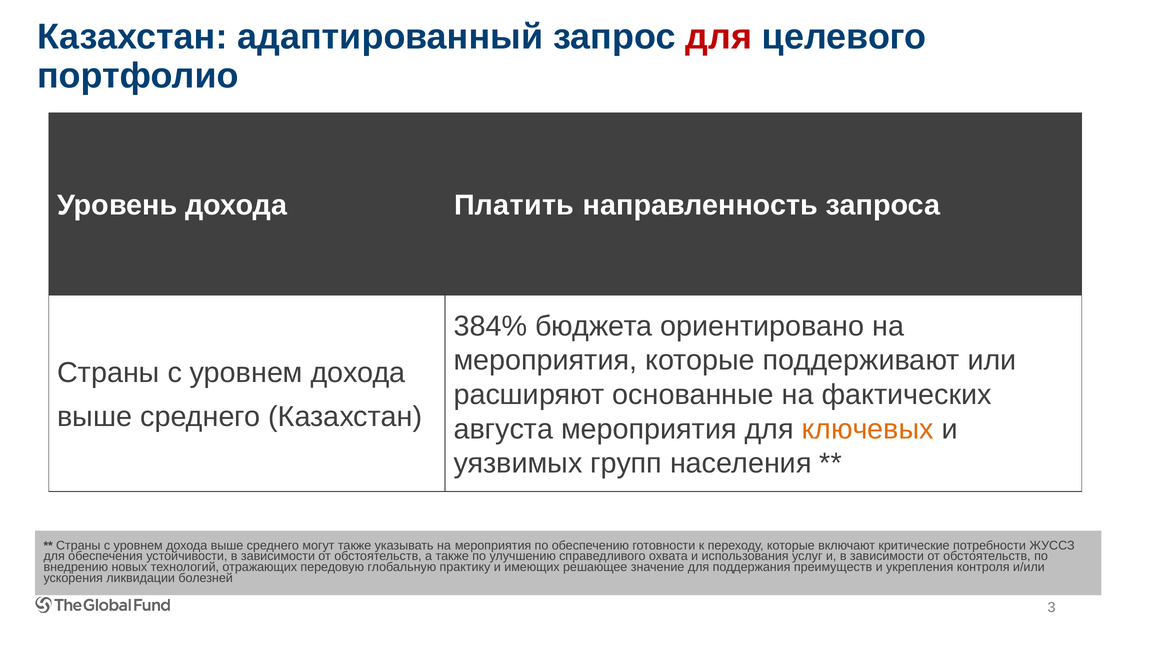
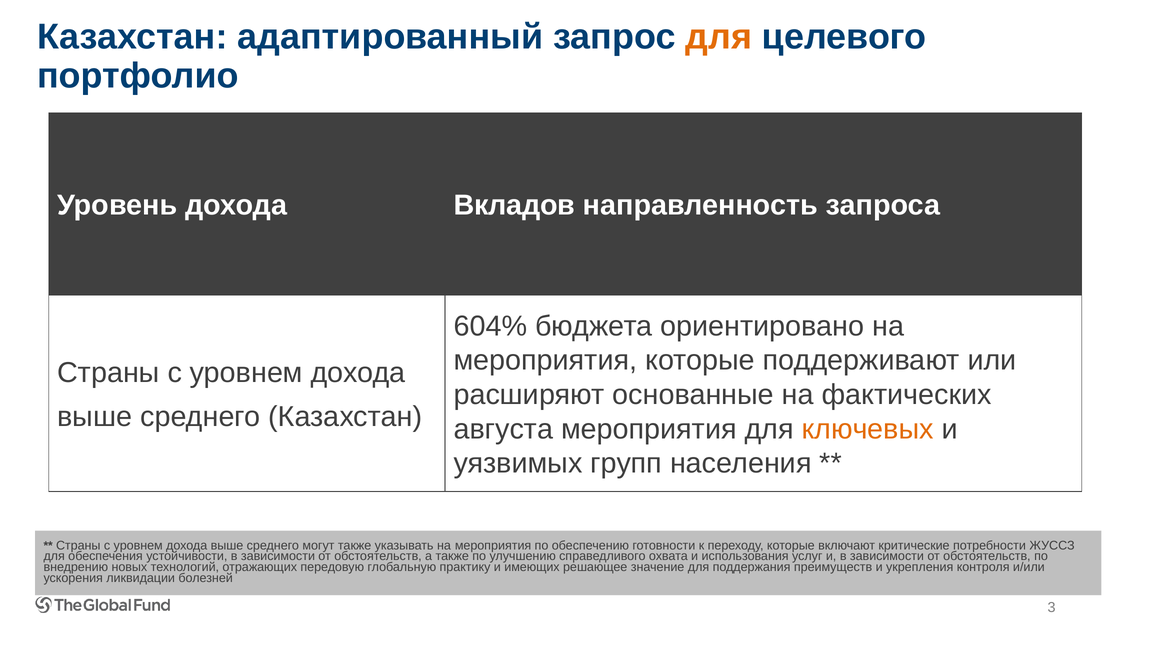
для at (719, 37) colour: red -> orange
Платить: Платить -> Вкладов
384%: 384% -> 604%
